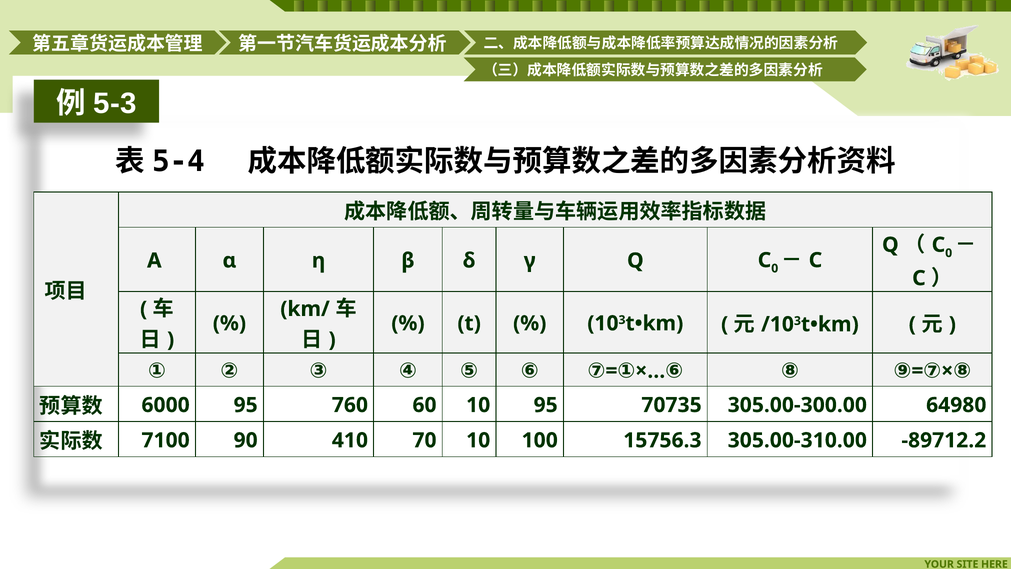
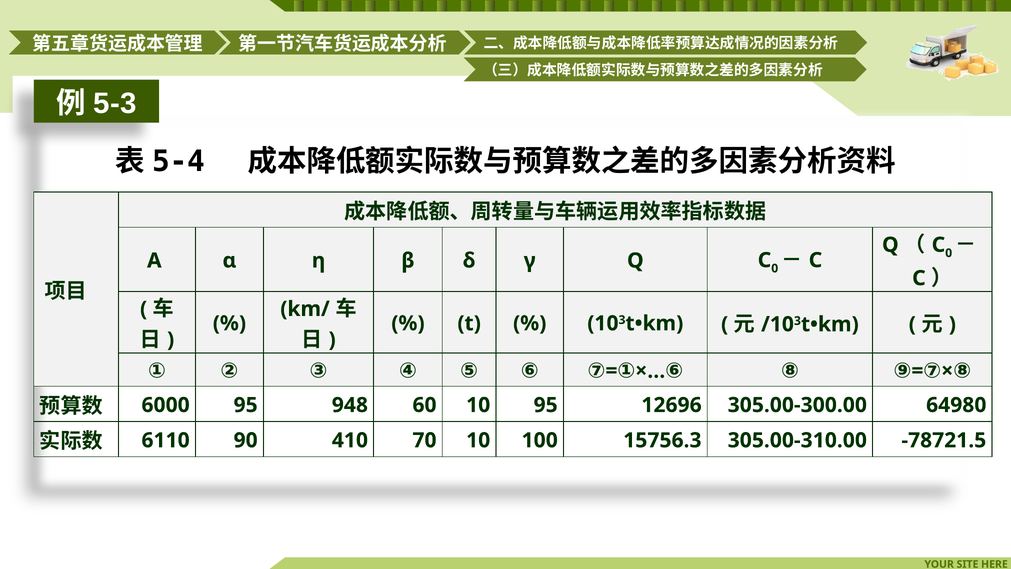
760: 760 -> 948
70735: 70735 -> 12696
7100: 7100 -> 6110
-89712.2: -89712.2 -> -78721.5
